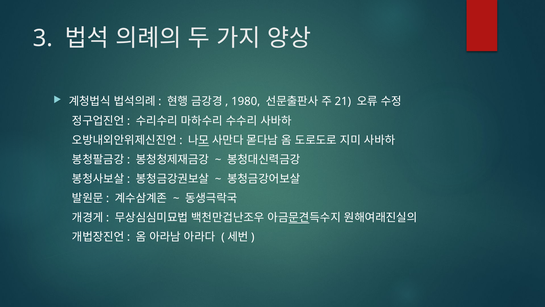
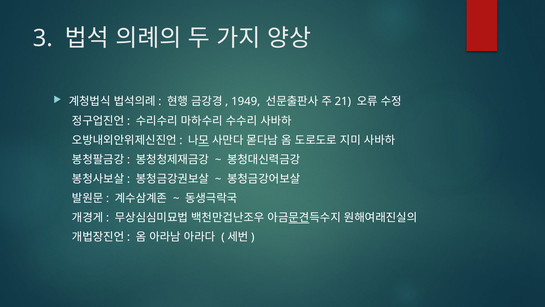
1980: 1980 -> 1949
